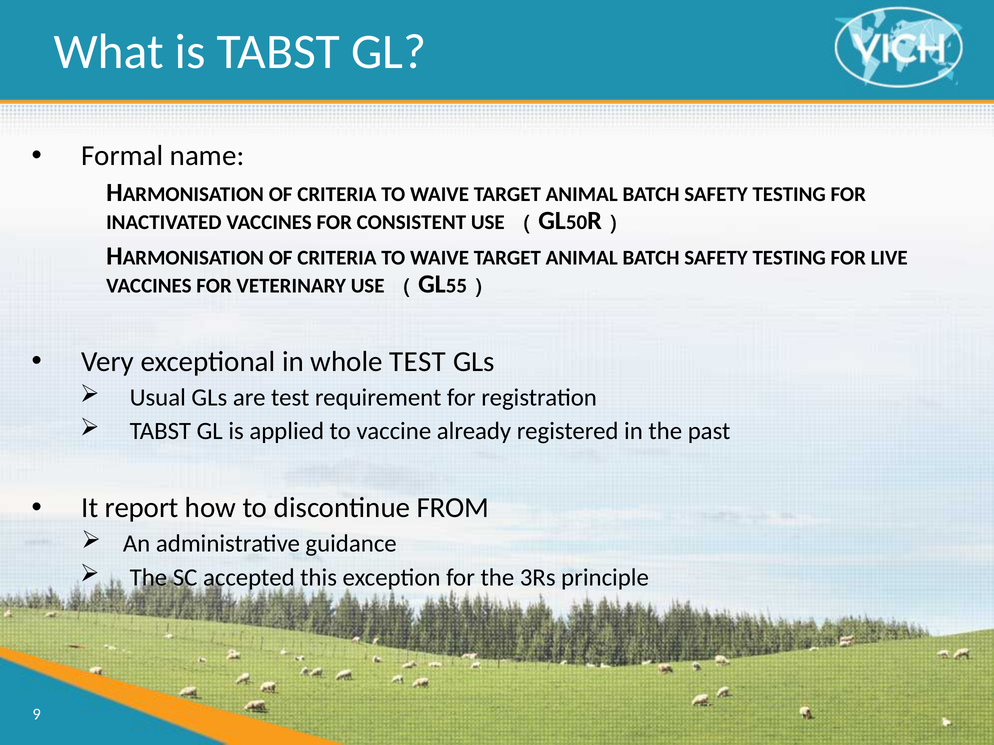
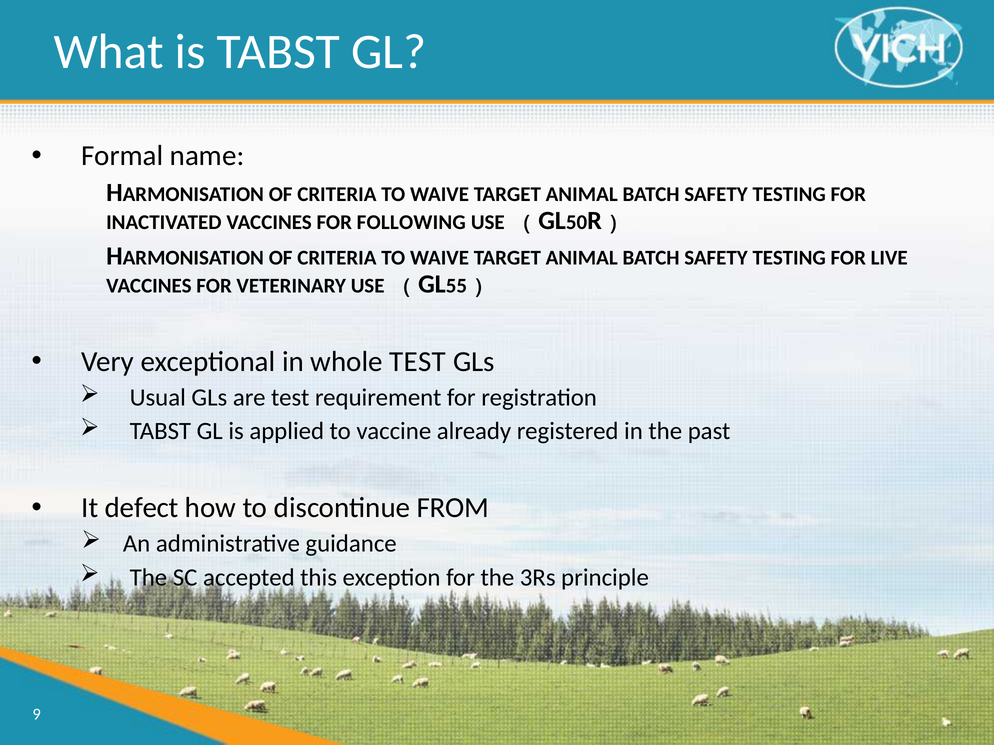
CONSISTENT: CONSISTENT -> FOLLOWING
report: report -> defect
